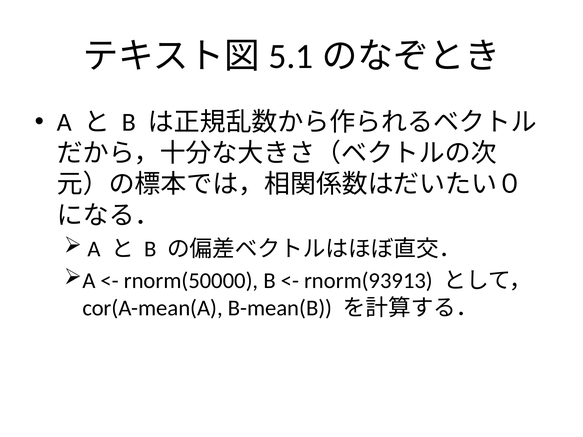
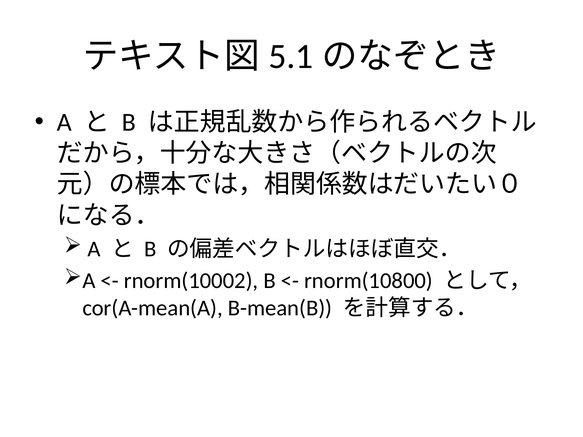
rnorm(50000: rnorm(50000 -> rnorm(10002
rnorm(93913: rnorm(93913 -> rnorm(10800
